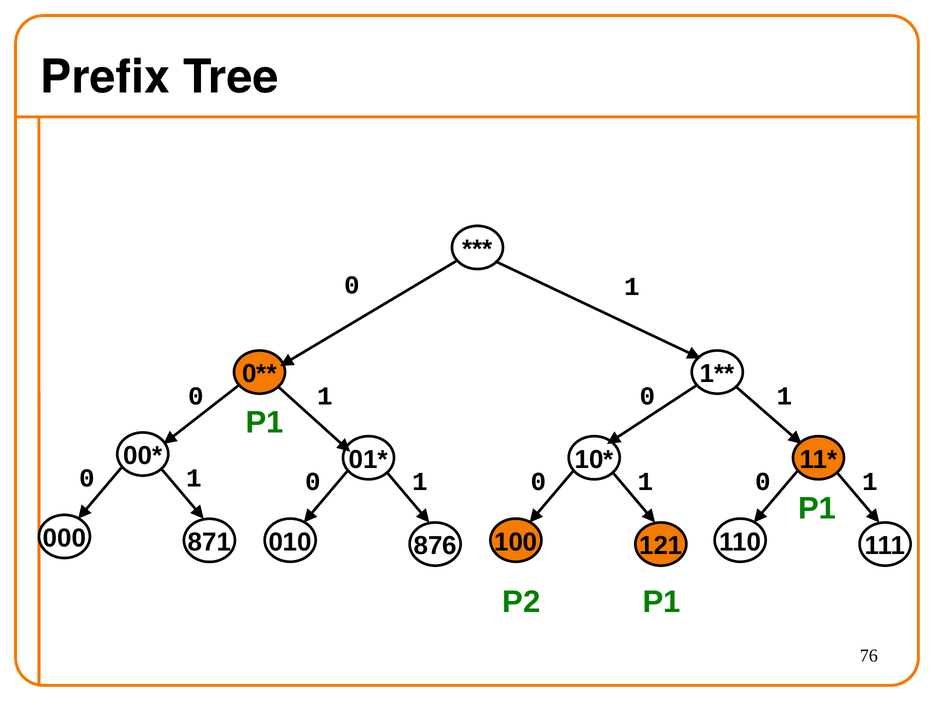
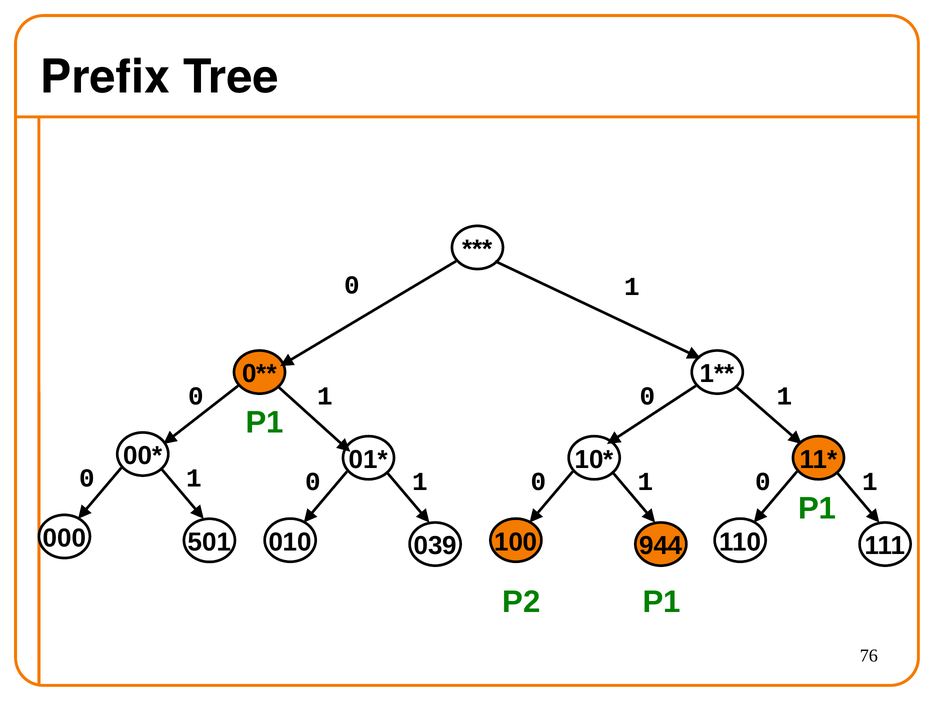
871: 871 -> 501
876: 876 -> 039
121: 121 -> 944
